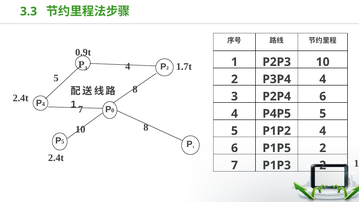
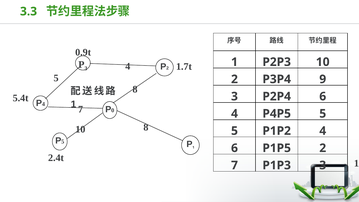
P3P4 4: 4 -> 9
2.4t at (21, 98): 2.4t -> 5.4t
P1P3 2: 2 -> 3
